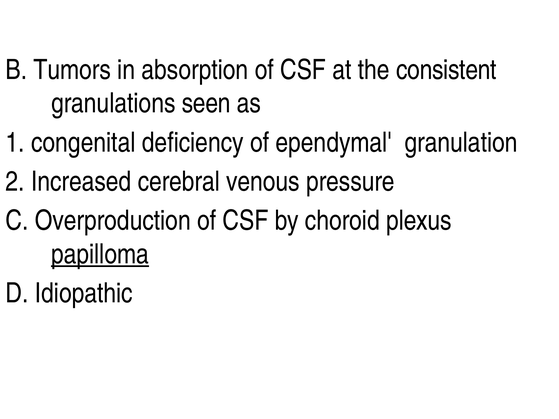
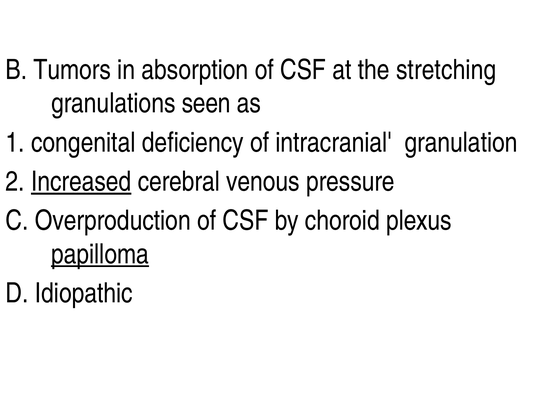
consistent: consistent -> stretching
ependymal: ependymal -> intracranial
Increased underline: none -> present
